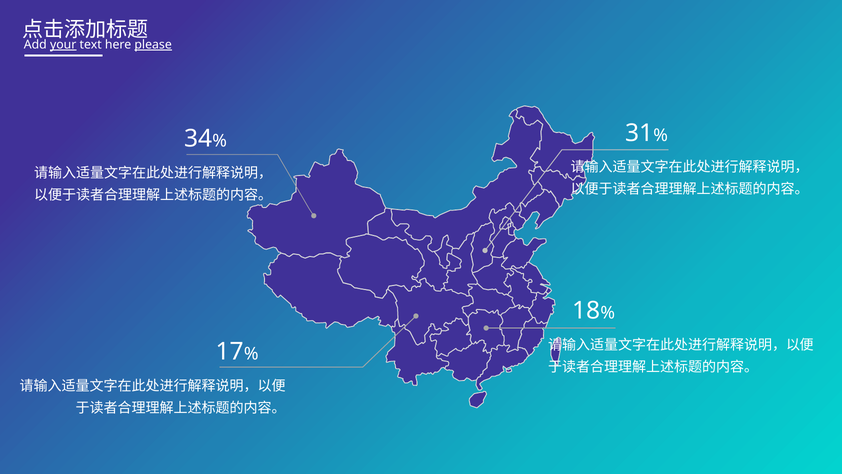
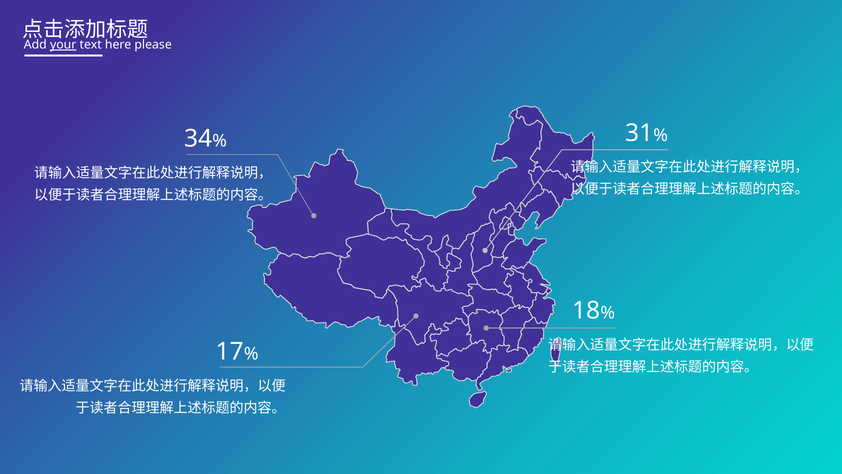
please underline: present -> none
